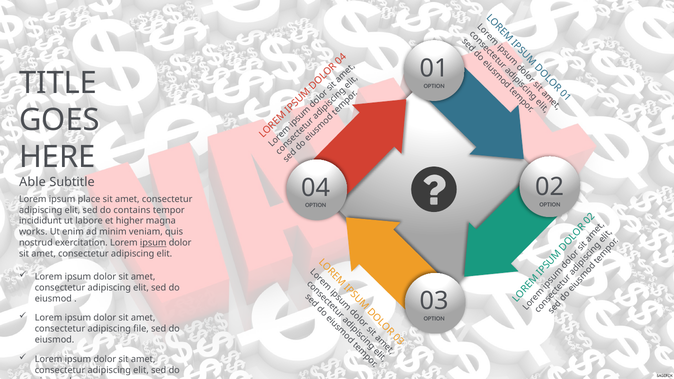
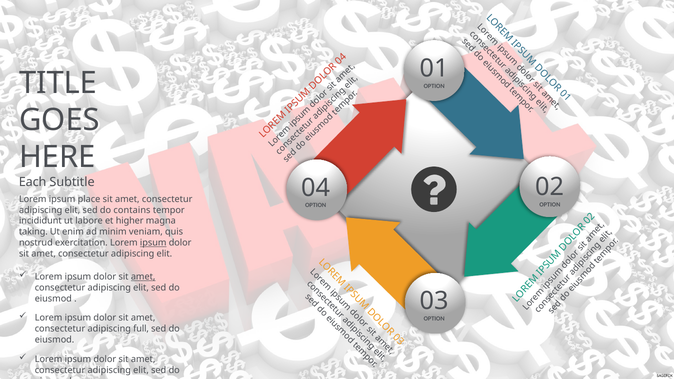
Able: Able -> Each
works: works -> taking
amet at (143, 277) underline: none -> present
file: file -> full
